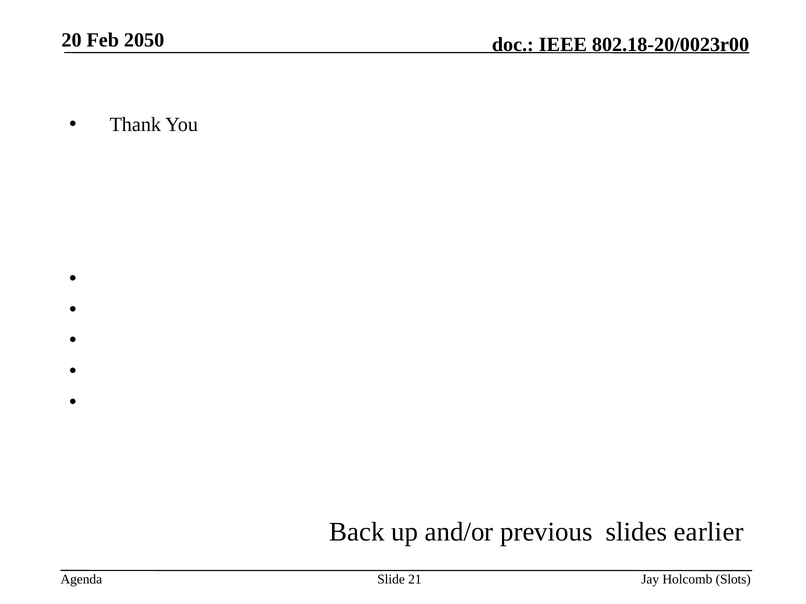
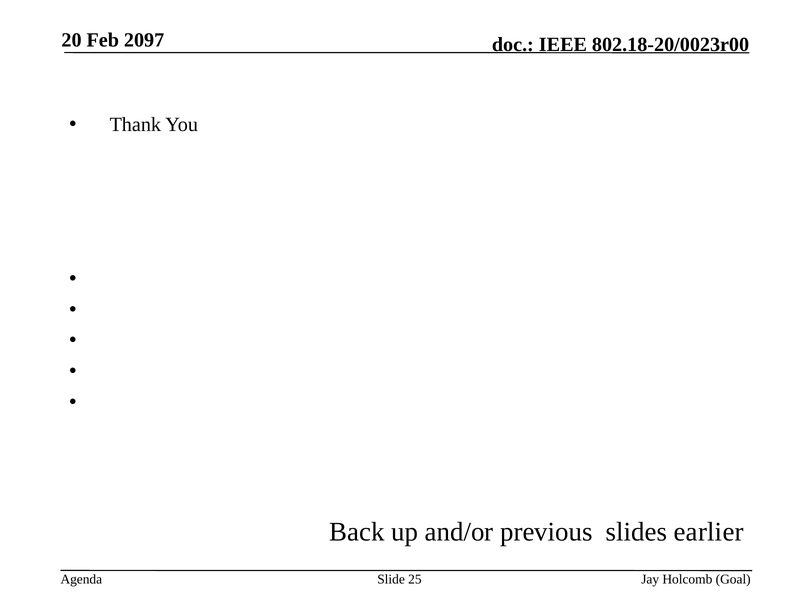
2050: 2050 -> 2097
21: 21 -> 25
Slots: Slots -> Goal
